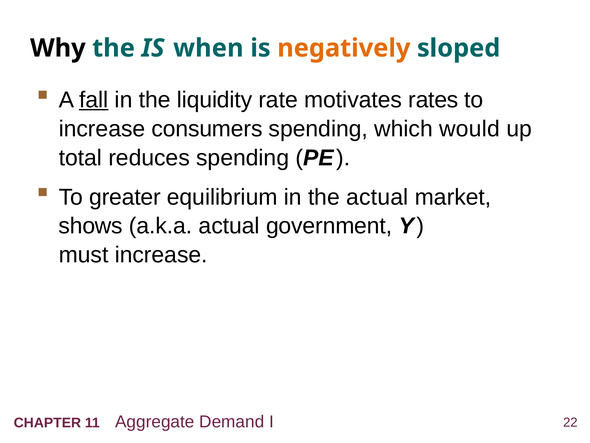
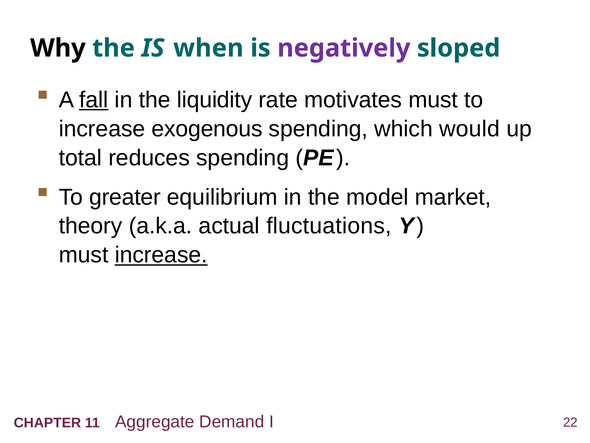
negatively colour: orange -> purple
motivates rates: rates -> must
consumers: consumers -> exogenous
the actual: actual -> model
shows: shows -> theory
government: government -> fluctuations
increase at (161, 255) underline: none -> present
